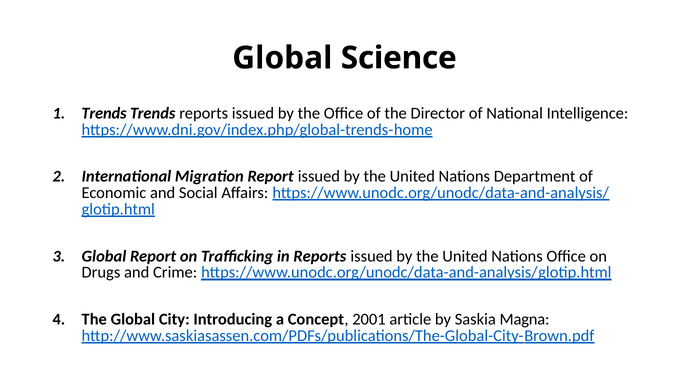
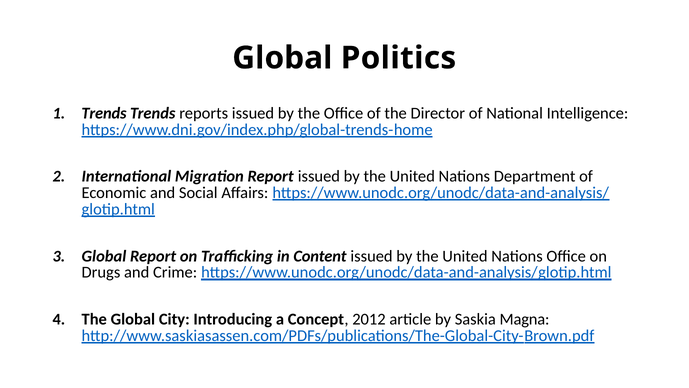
Science: Science -> Politics
in Reports: Reports -> Content
2001: 2001 -> 2012
